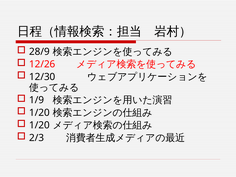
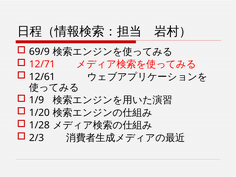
28/9: 28/9 -> 69/9
12/26: 12/26 -> 12/71
12/30: 12/30 -> 12/61
1/20 at (39, 125): 1/20 -> 1/28
